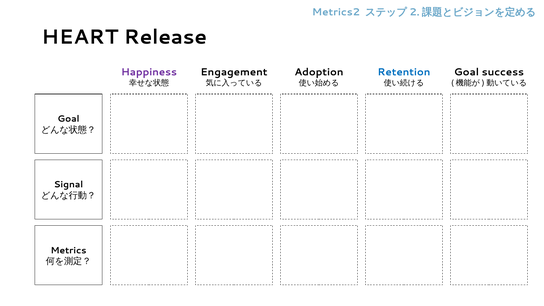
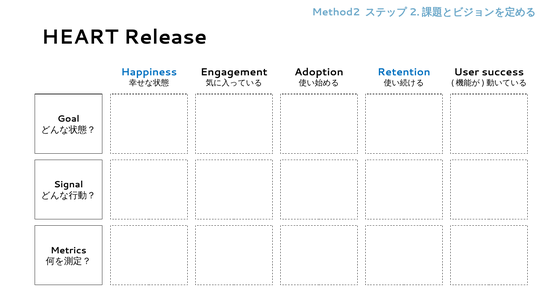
Metrics2: Metrics2 -> Method2
Happiness colour: purple -> blue
Goal at (466, 72): Goal -> User
